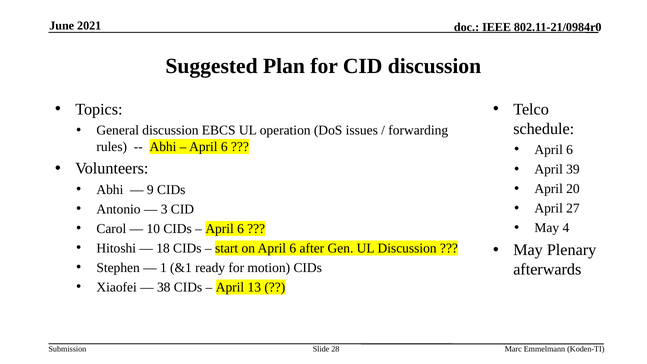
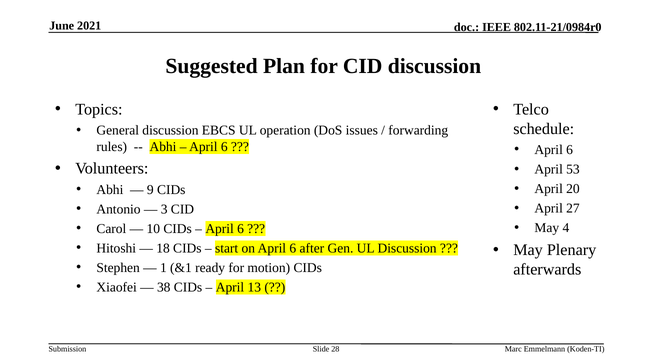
39: 39 -> 53
